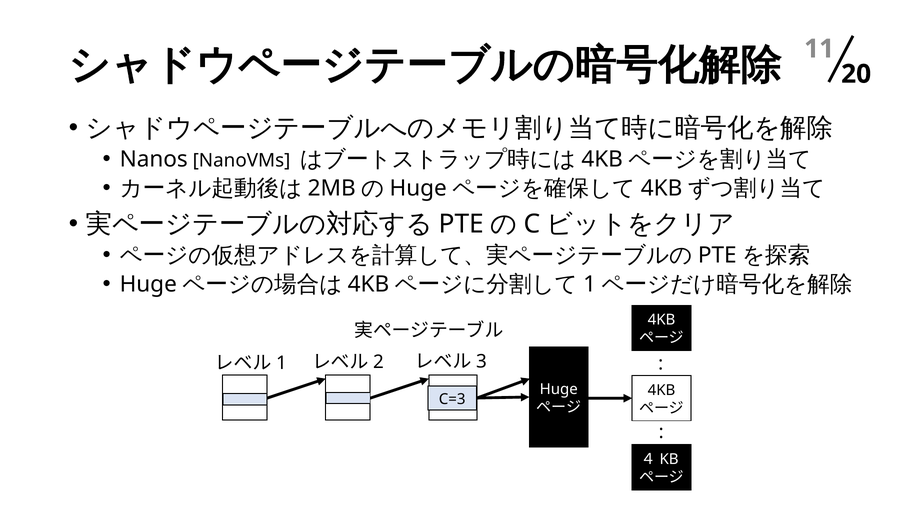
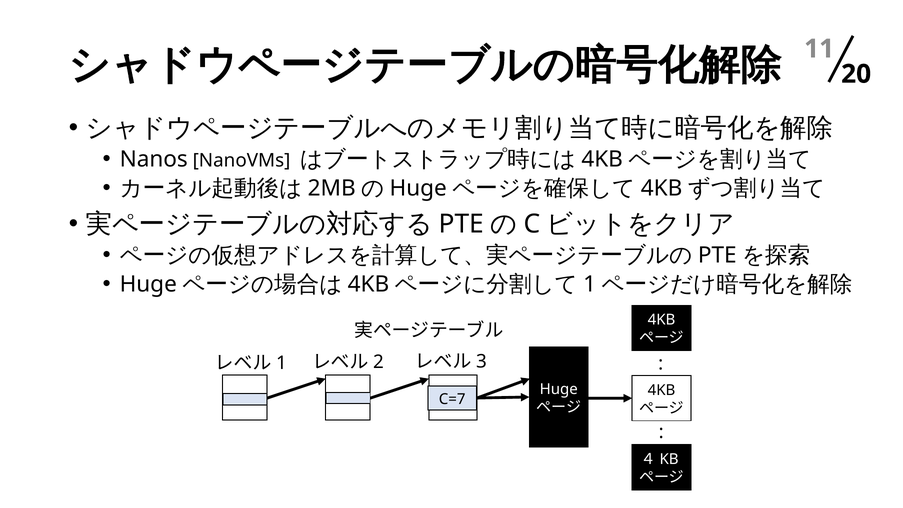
C=3: C=3 -> C=7
